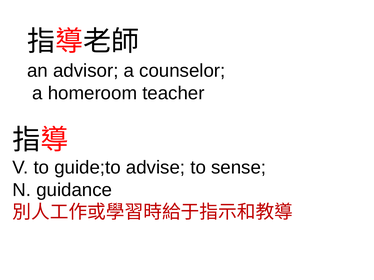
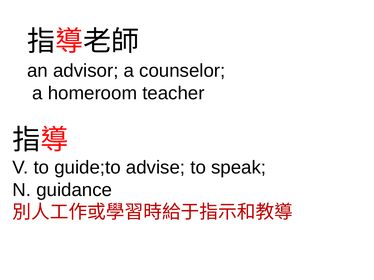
sense: sense -> speak
